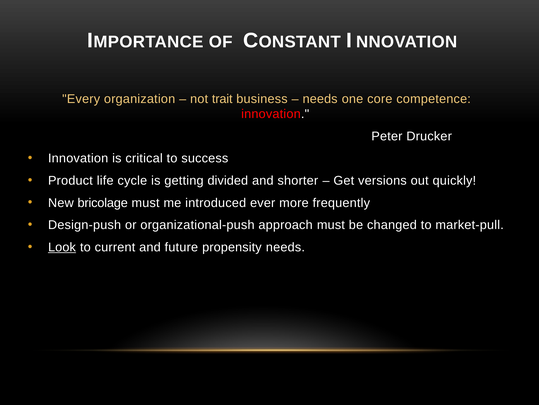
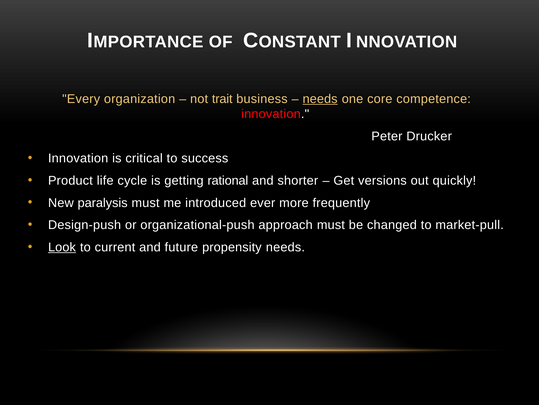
needs at (320, 99) underline: none -> present
divided: divided -> rational
bricolage: bricolage -> paralysis
